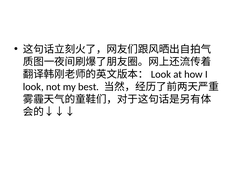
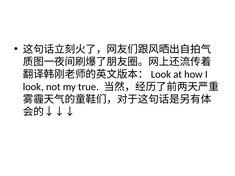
best: best -> true
